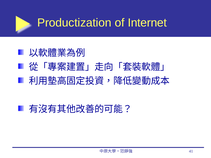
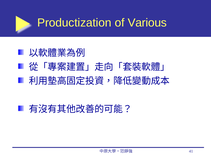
Internet: Internet -> Various
